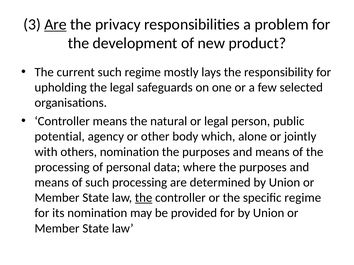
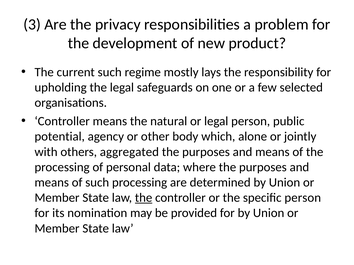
Are at (55, 24) underline: present -> none
others nomination: nomination -> aggregated
specific regime: regime -> person
